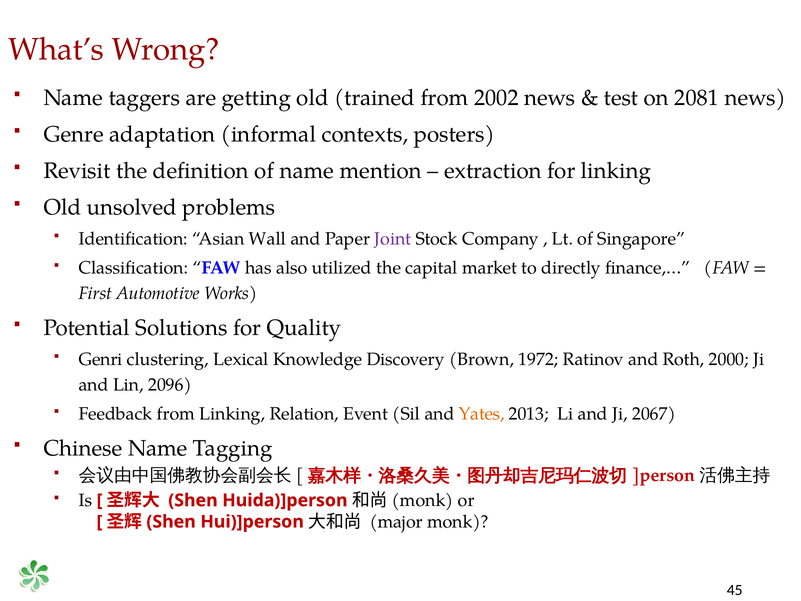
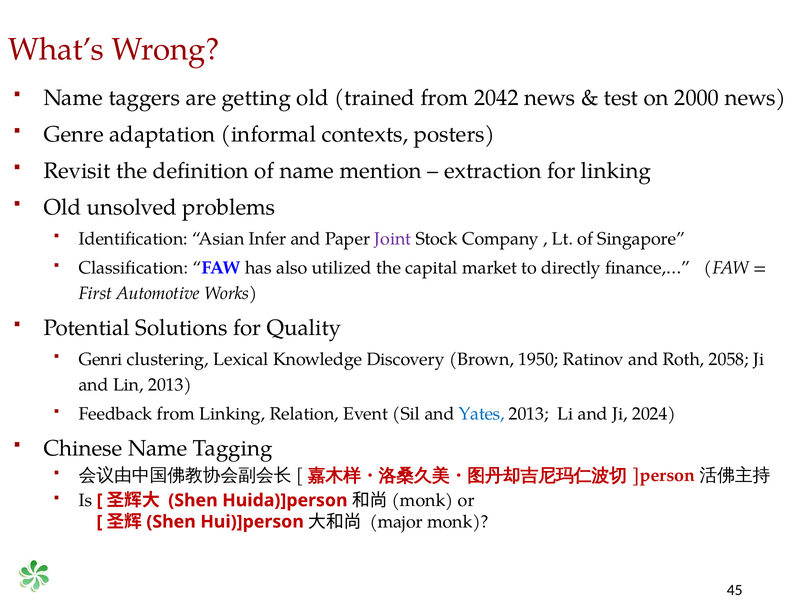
2002: 2002 -> 2042
2081: 2081 -> 2000
Wall: Wall -> Infer
1972: 1972 -> 1950
2000: 2000 -> 2058
Lin 2096: 2096 -> 2013
Yates colour: orange -> blue
2067: 2067 -> 2024
